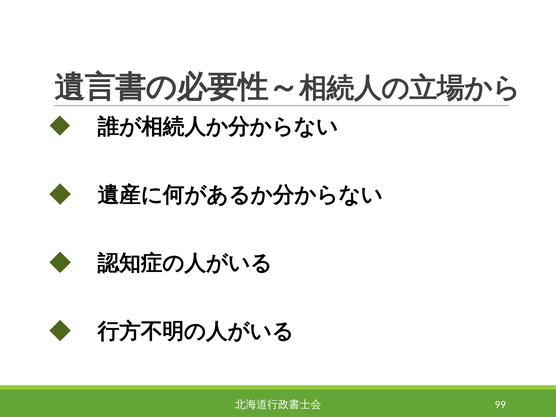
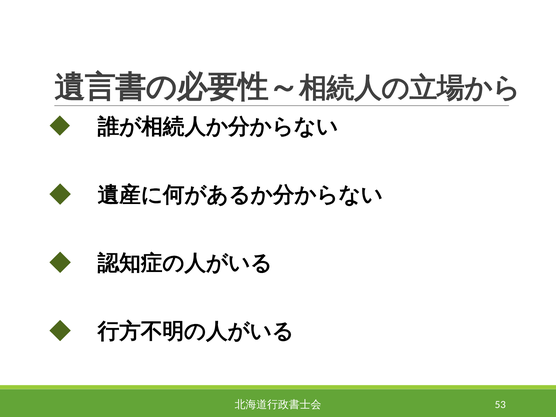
99: 99 -> 53
